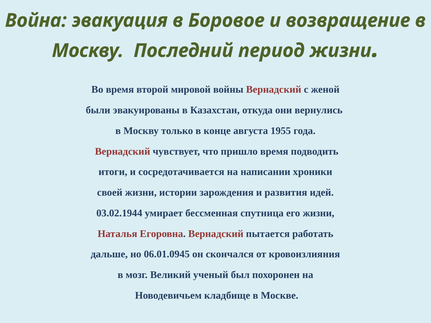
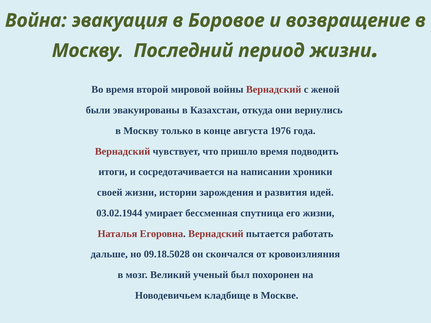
1955: 1955 -> 1976
06.01.0945: 06.01.0945 -> 09.18.5028
